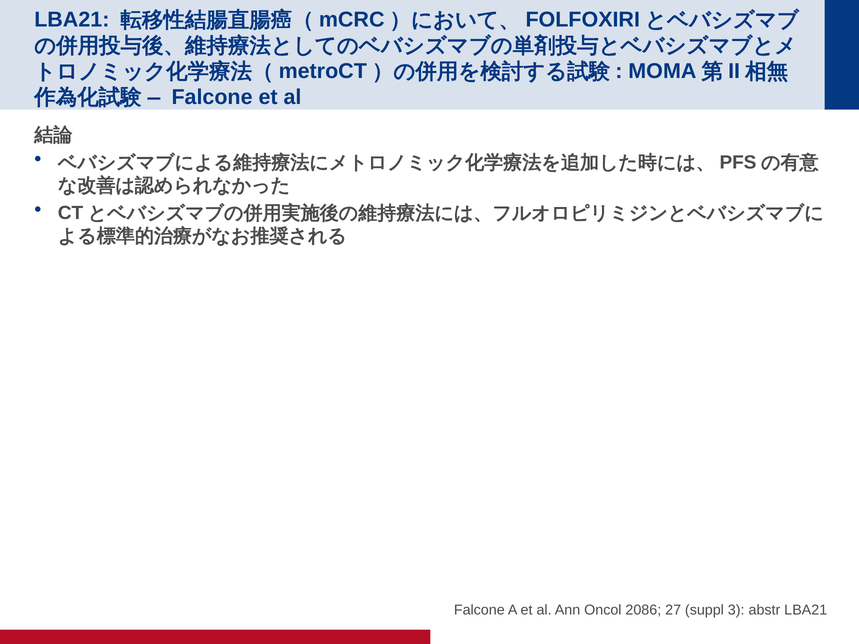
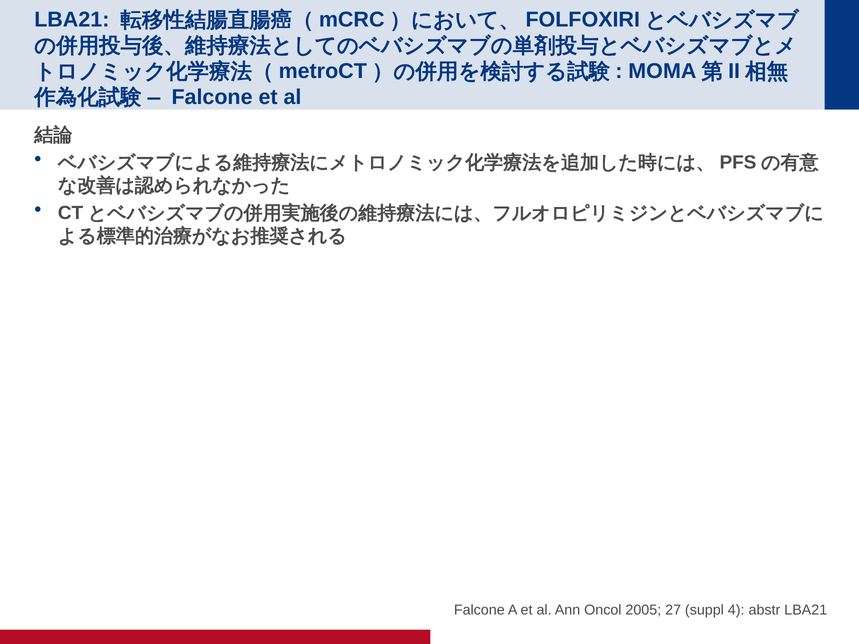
2086: 2086 -> 2005
3: 3 -> 4
